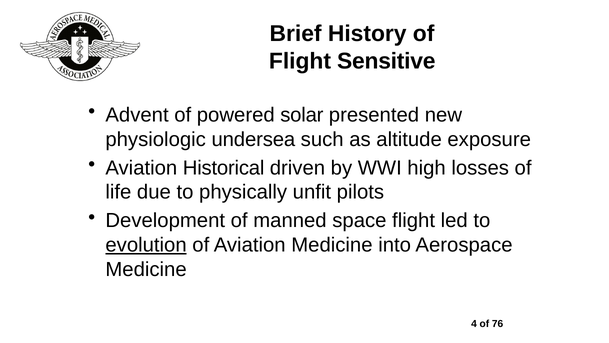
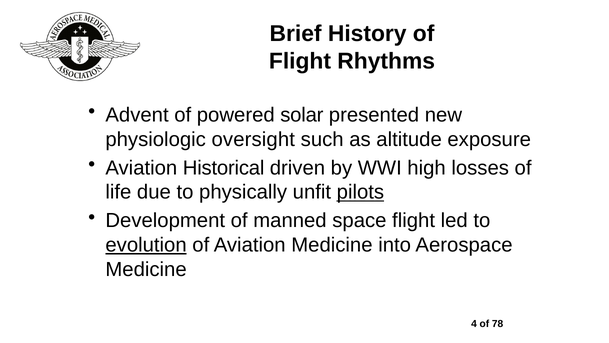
Sensitive: Sensitive -> Rhythms
undersea: undersea -> oversight
pilots underline: none -> present
76: 76 -> 78
